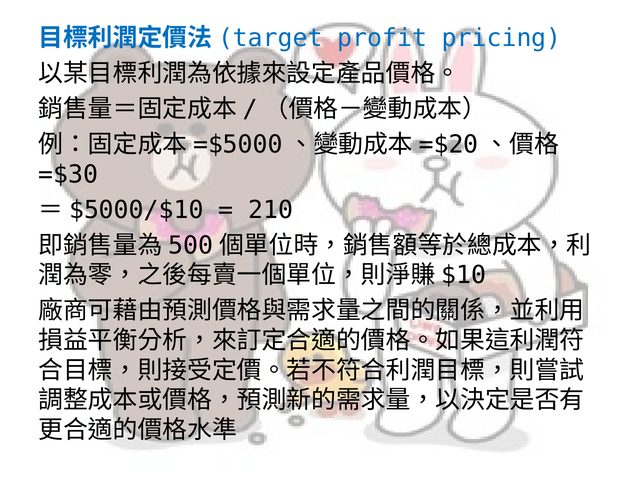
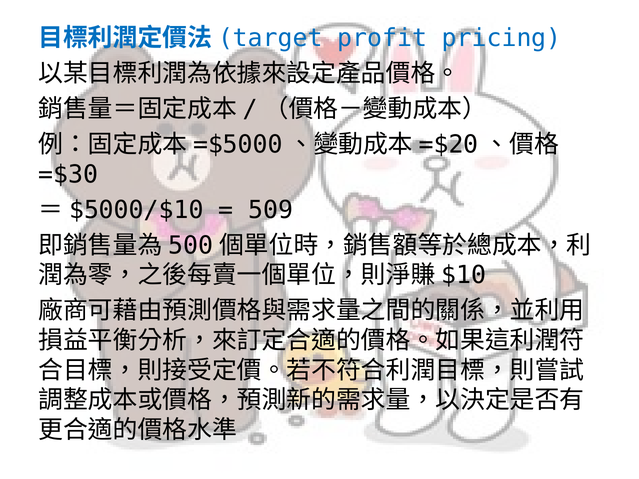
210: 210 -> 509
